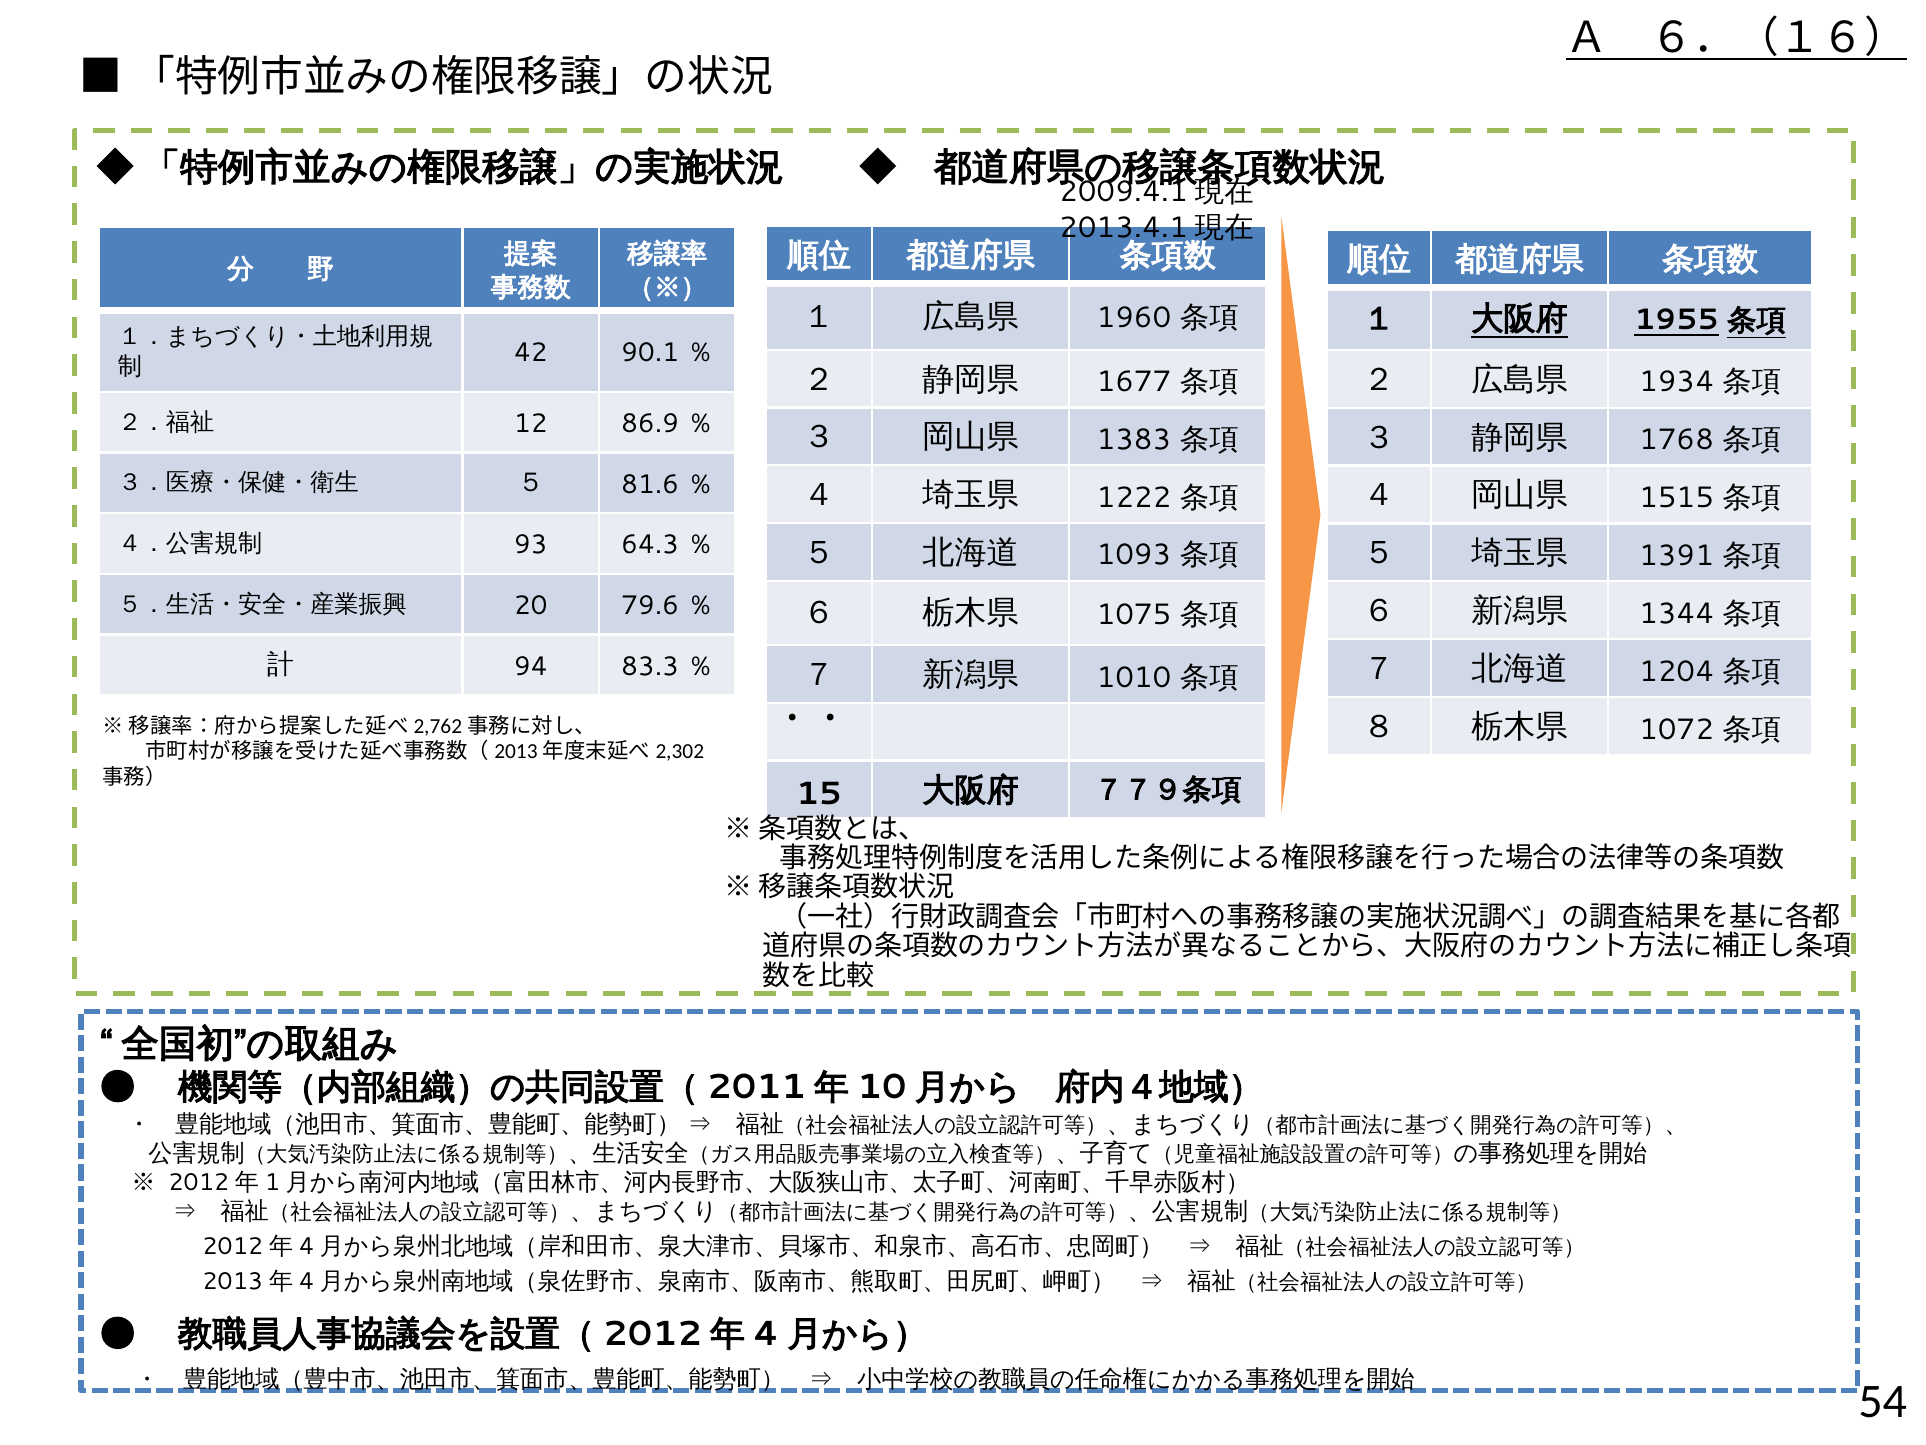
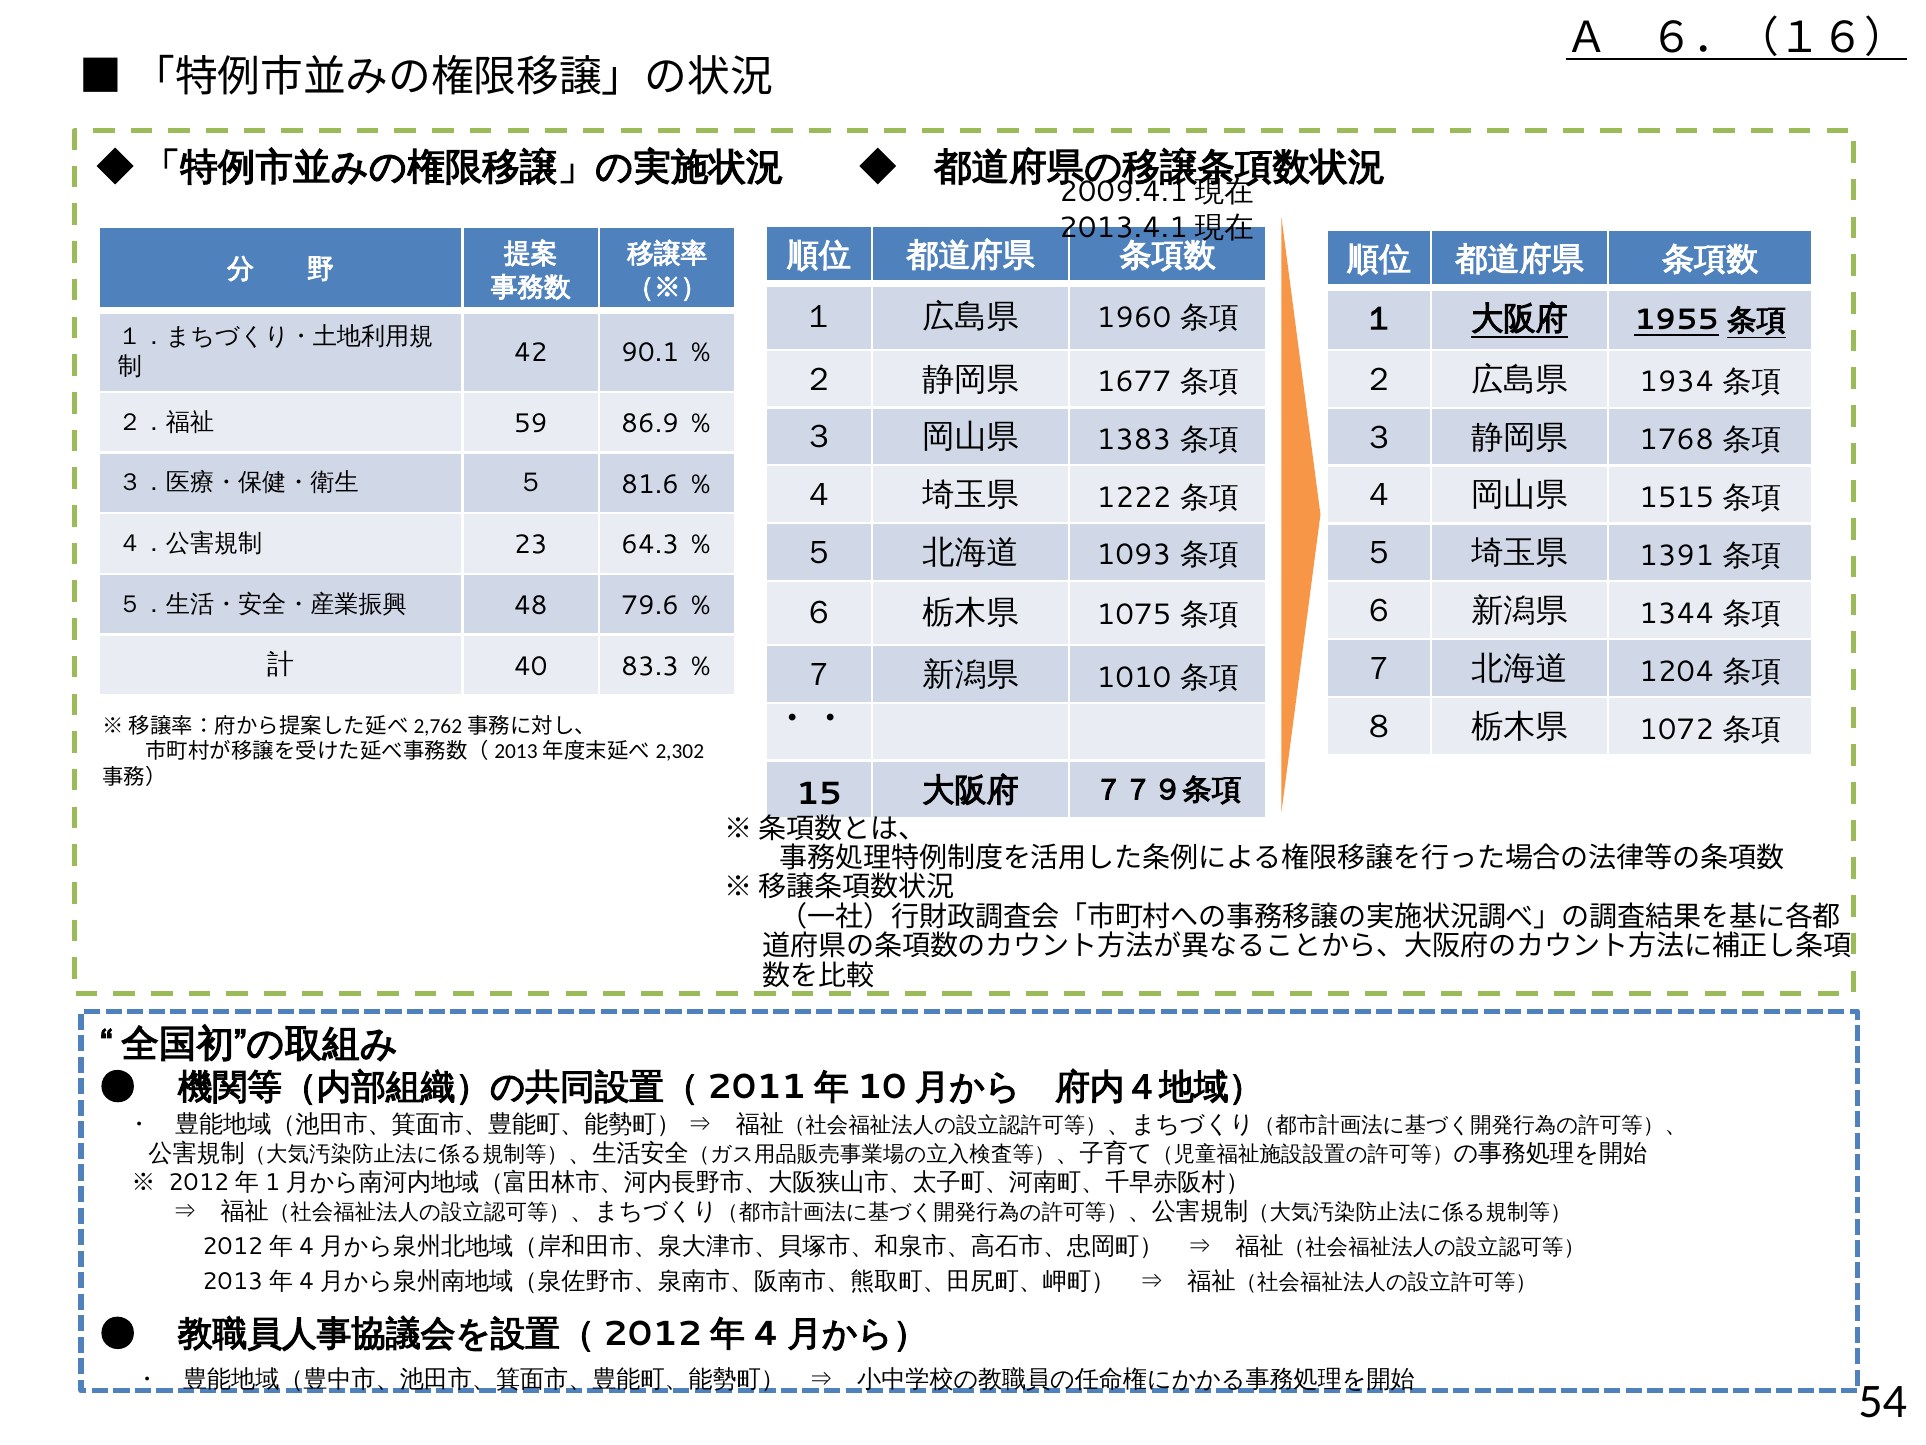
12: 12 -> 59
93: 93 -> 23
20: 20 -> 48
94: 94 -> 40
